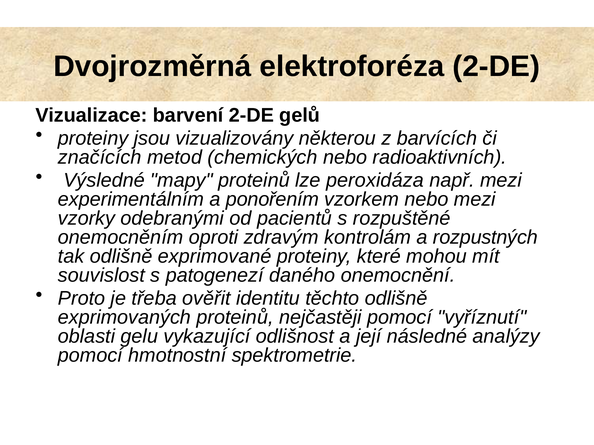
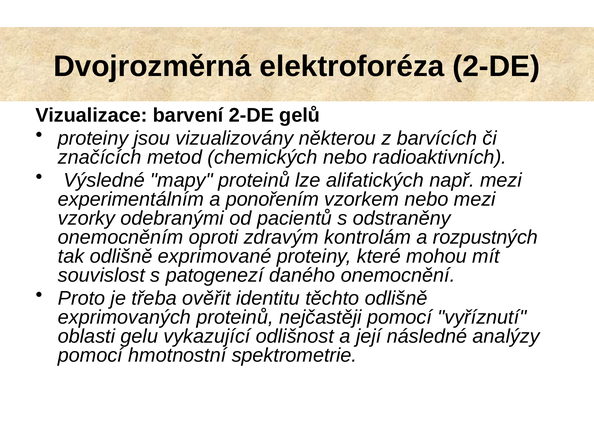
peroxidáza: peroxidáza -> alifatických
rozpuštěné: rozpuštěné -> odstraněny
